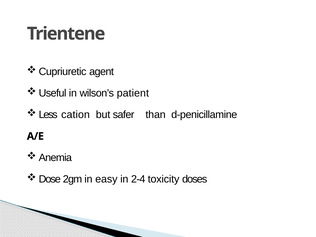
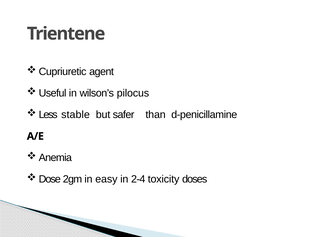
patient: patient -> pilocus
cation: cation -> stable
